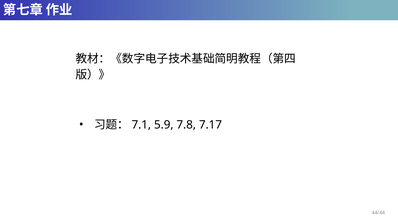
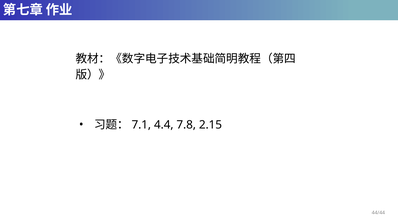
5.9: 5.9 -> 4.4
7.17: 7.17 -> 2.15
